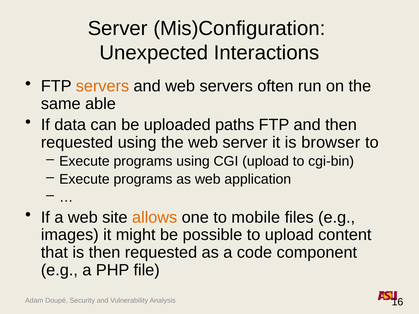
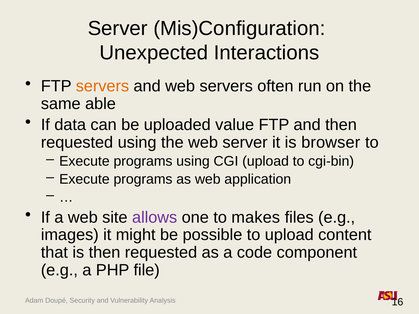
paths: paths -> value
allows colour: orange -> purple
mobile: mobile -> makes
